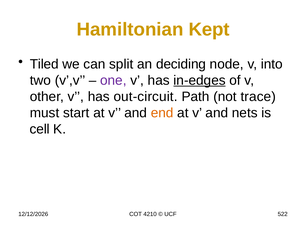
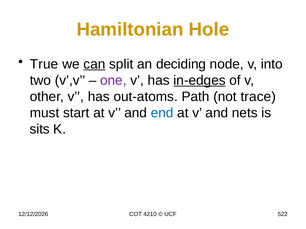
Kept: Kept -> Hole
Tiled: Tiled -> True
can underline: none -> present
out-circuit: out-circuit -> out-atoms
end colour: orange -> blue
cell: cell -> sits
